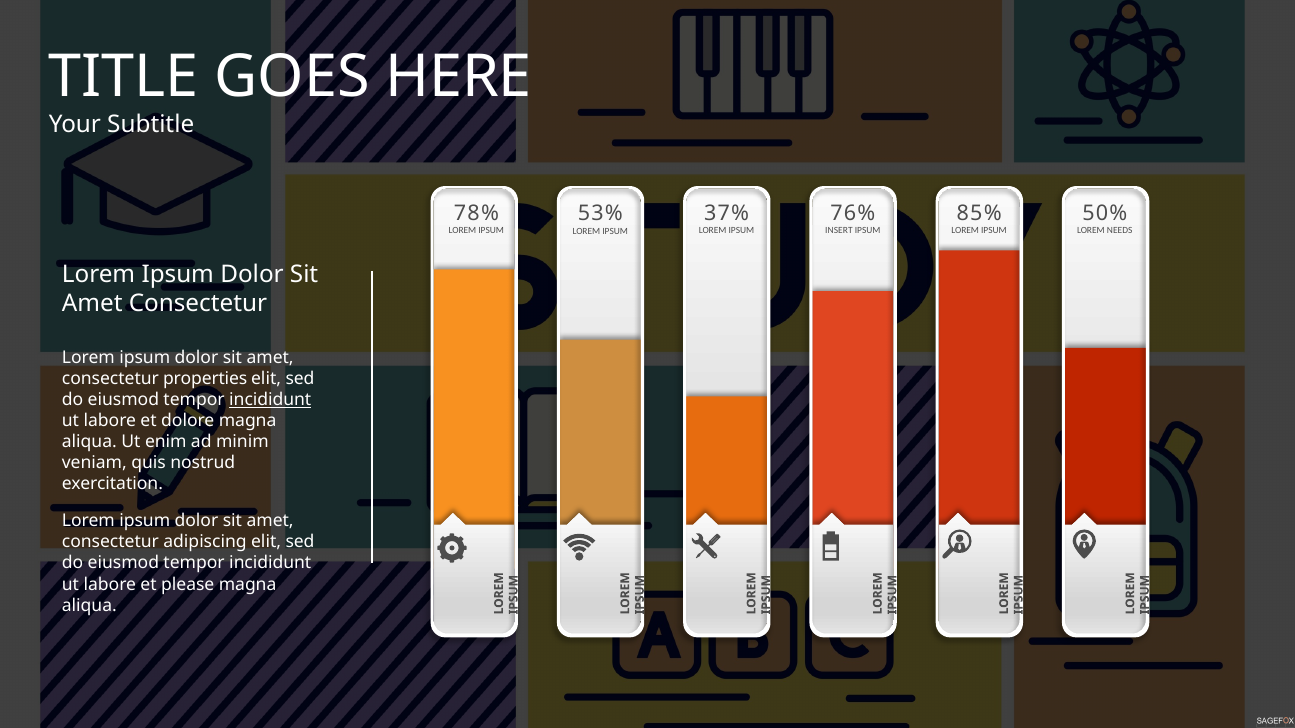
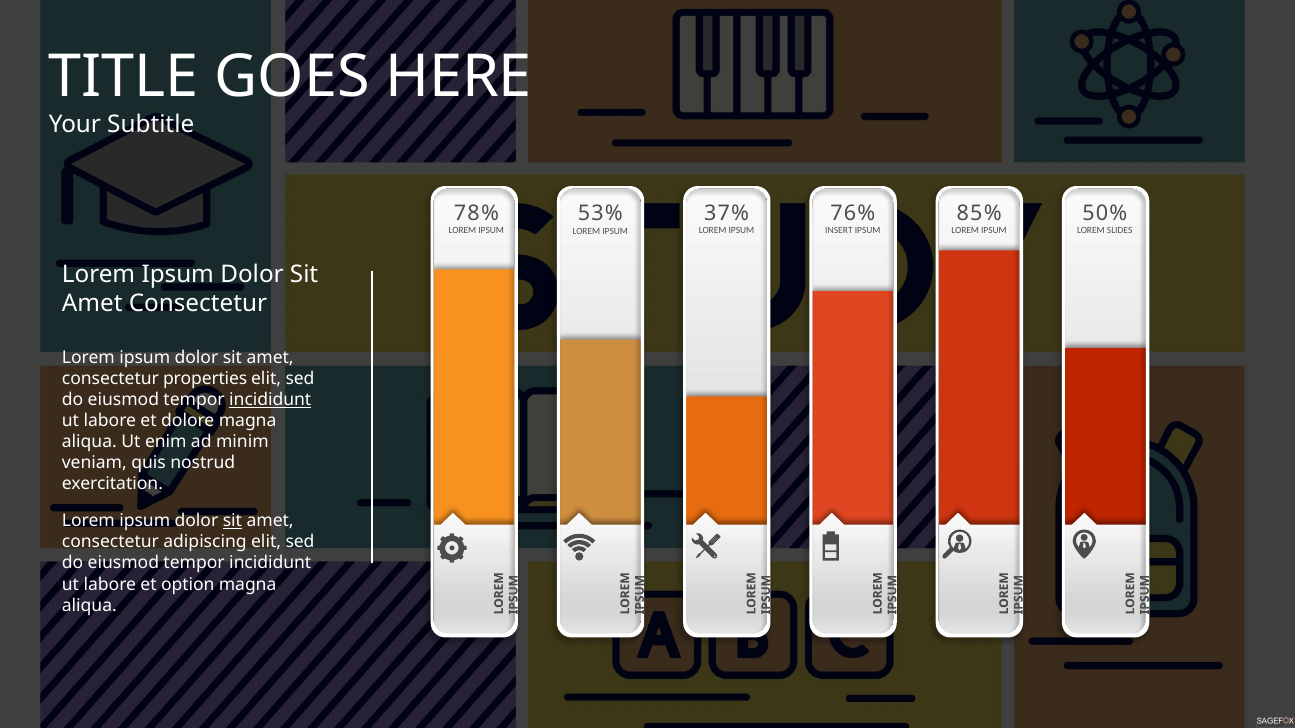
NEEDS: NEEDS -> SLIDES
sit at (232, 521) underline: none -> present
please: please -> option
